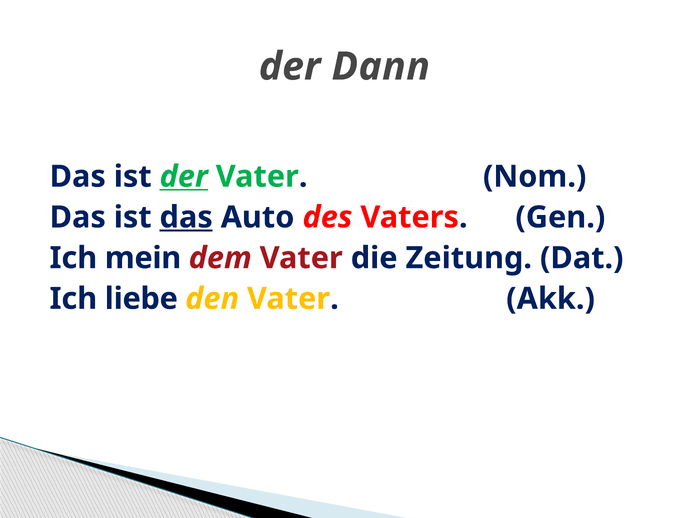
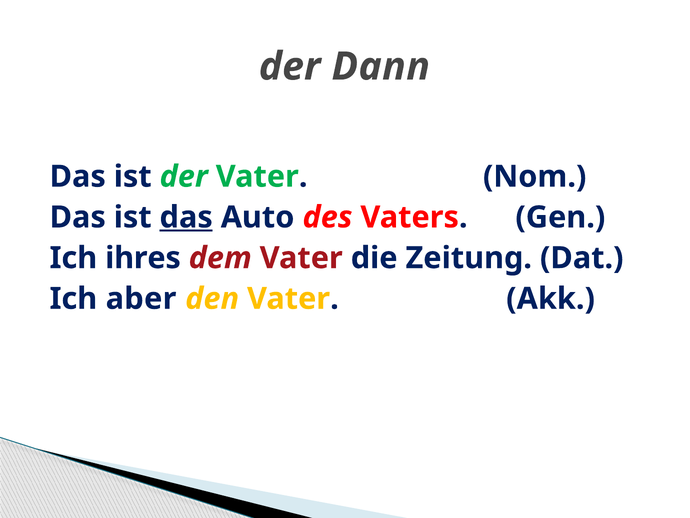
der at (184, 176) underline: present -> none
mein: mein -> ihres
liebe: liebe -> aber
